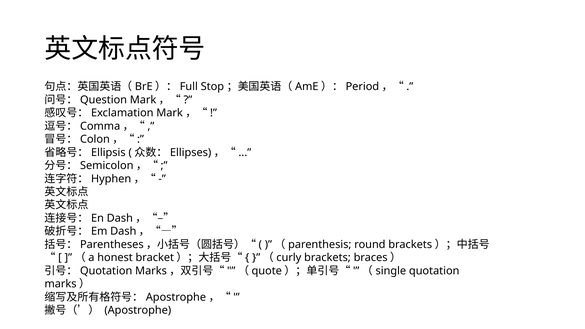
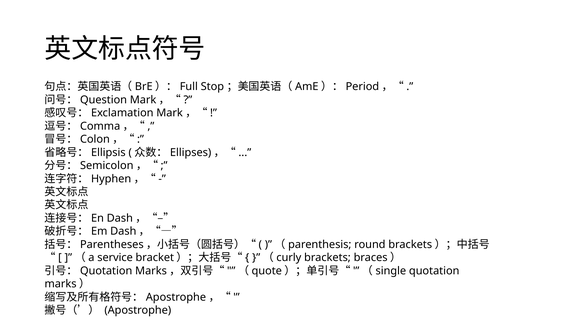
honest: honest -> service
